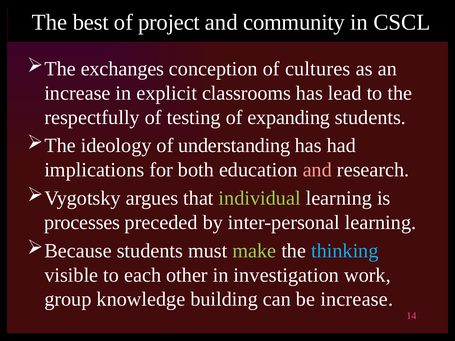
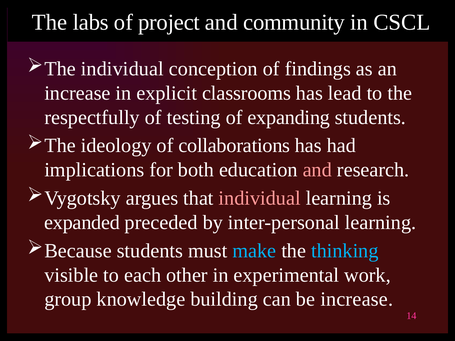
best: best -> labs
The exchanges: exchanges -> individual
cultures: cultures -> findings
understanding: understanding -> collaborations
individual at (260, 198) colour: light green -> pink
processes: processes -> expanded
make colour: light green -> light blue
investigation: investigation -> experimental
